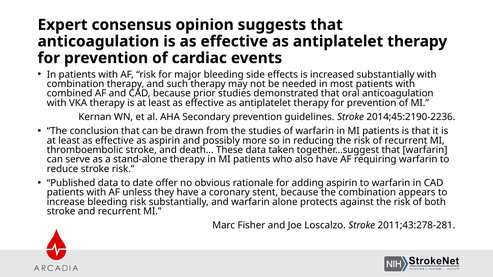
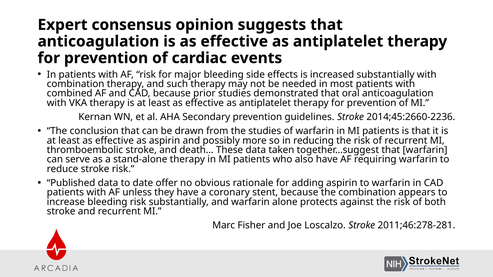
2014;45:2190-2236: 2014;45:2190-2236 -> 2014;45:2660-2236
2011;43:278-281: 2011;43:278-281 -> 2011;46:278-281
